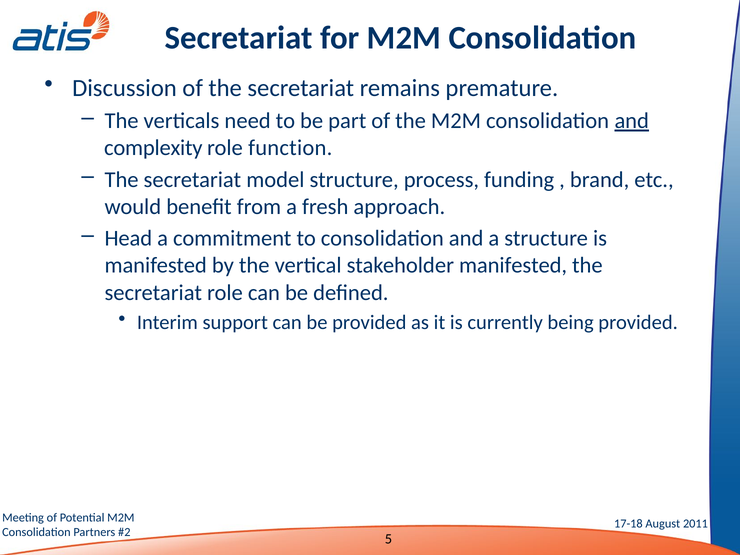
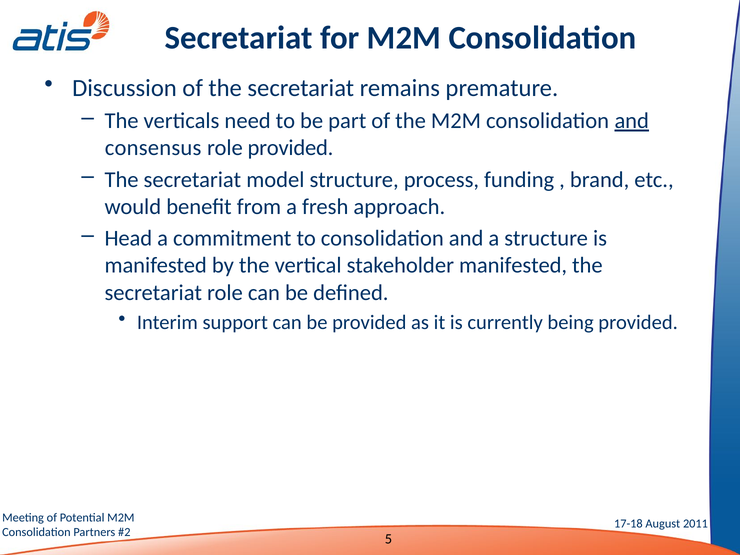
complexity: complexity -> consensus
role function: function -> provided
